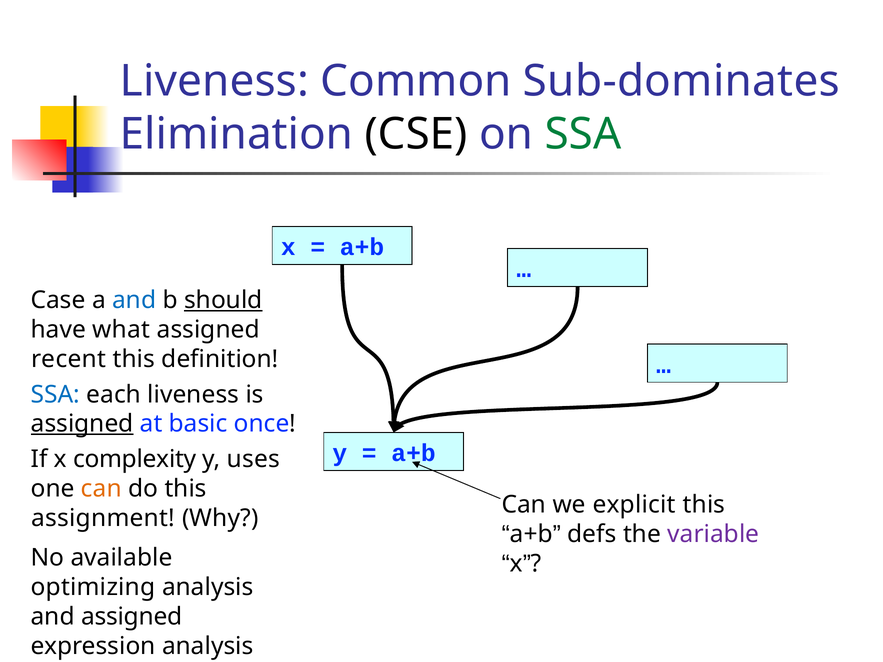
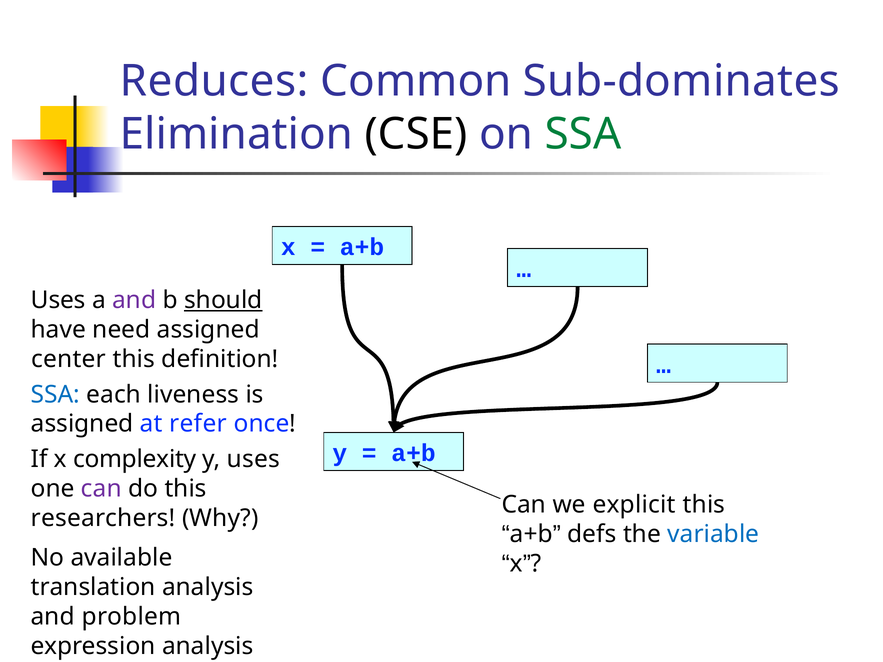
Liveness at (214, 81): Liveness -> Reduces
Case at (58, 300): Case -> Uses
and at (134, 300) colour: blue -> purple
what: what -> need
recent: recent -> center
assigned at (82, 424) underline: present -> none
basic: basic -> refer
can at (101, 489) colour: orange -> purple
assignment: assignment -> researchers
variable colour: purple -> blue
optimizing: optimizing -> translation
and assigned: assigned -> problem
